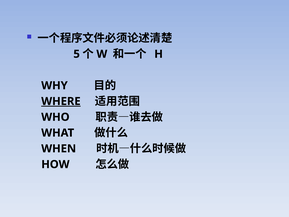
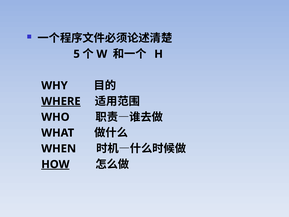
HOW underline: none -> present
